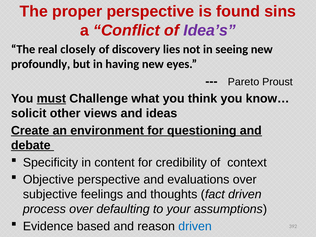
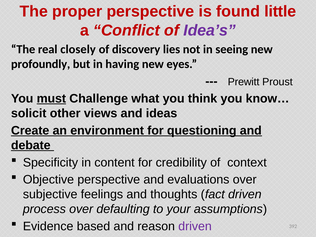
sins: sins -> little
Pareto: Pareto -> Prewitt
driven at (195, 226) colour: blue -> purple
